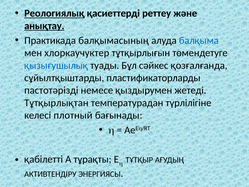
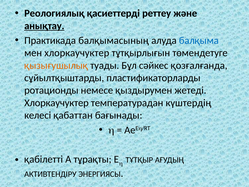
Реологиялық underline: present -> none
қызығушылық colour: blue -> orange
пастотәрізді: пастотәрізді -> ротационды
Тұтқырлықтан at (56, 103): Тұтқырлықтан -> Хлоркаучуктер
түрлілігіне: түрлілігіне -> күштердің
плотный: плотный -> қабаттан
